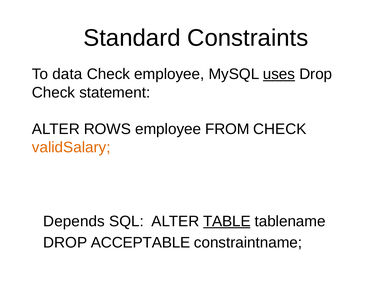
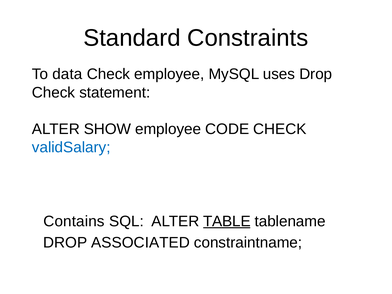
uses underline: present -> none
ROWS: ROWS -> SHOW
FROM: FROM -> CODE
validSalary colour: orange -> blue
Depends: Depends -> Contains
ACCEPTABLE: ACCEPTABLE -> ASSOCIATED
